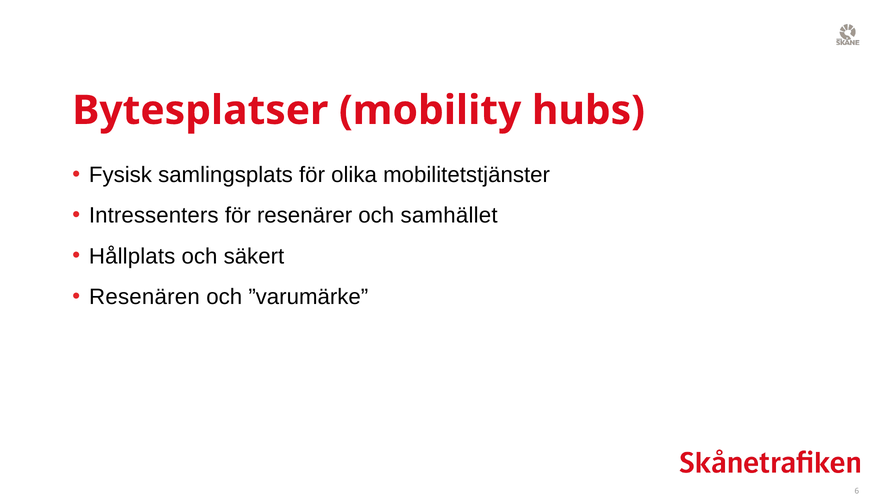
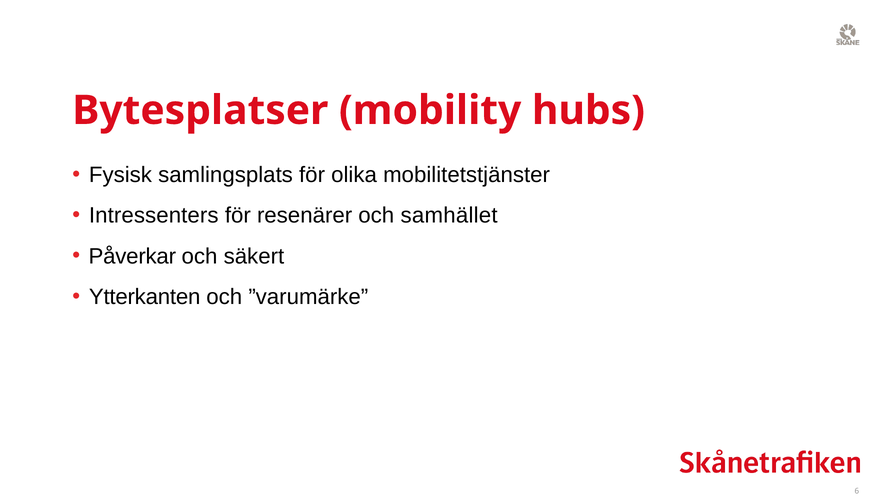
Hållplats: Hållplats -> Påverkar
Resenären: Resenären -> Ytterkanten
